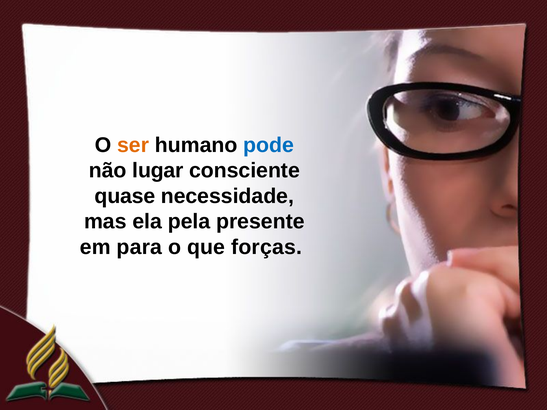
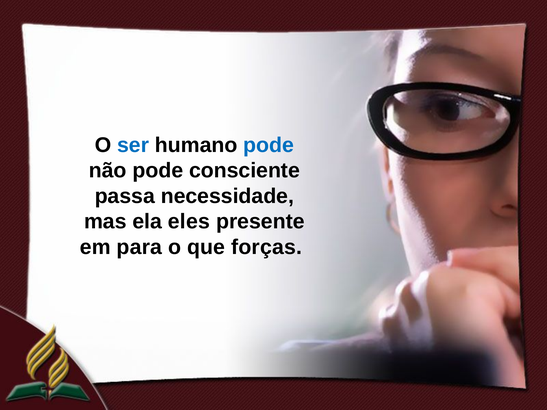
ser colour: orange -> blue
não lugar: lugar -> pode
quase: quase -> passa
pela: pela -> eles
